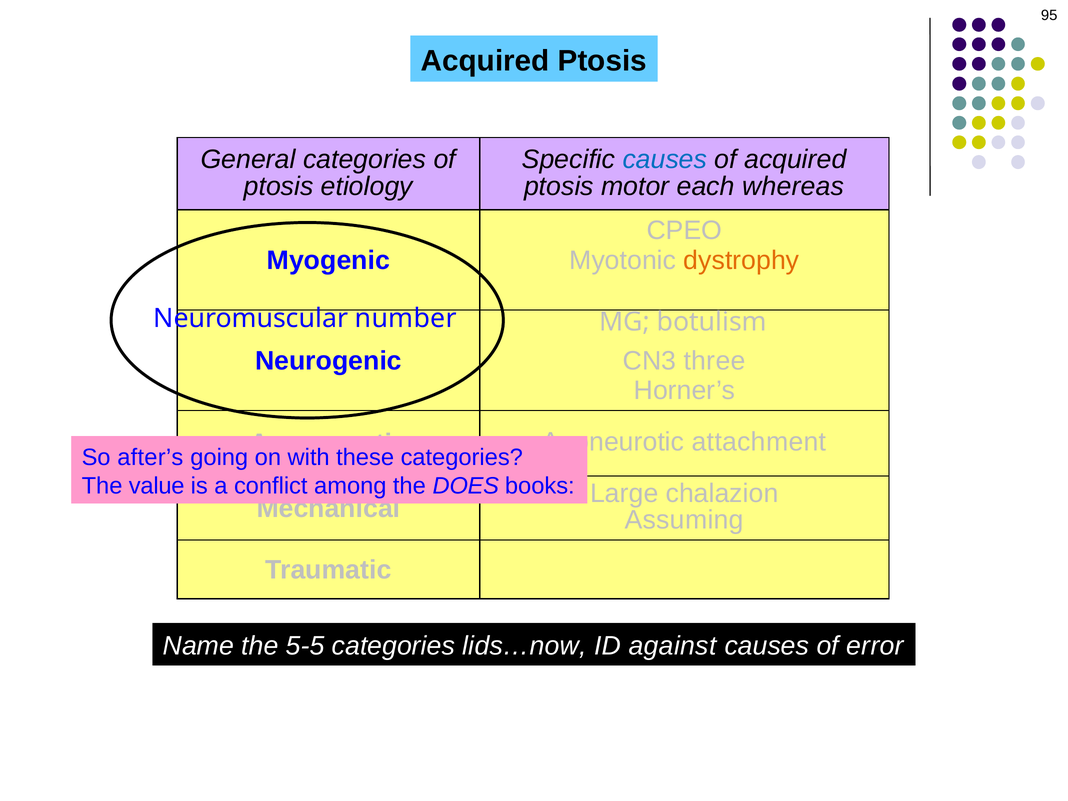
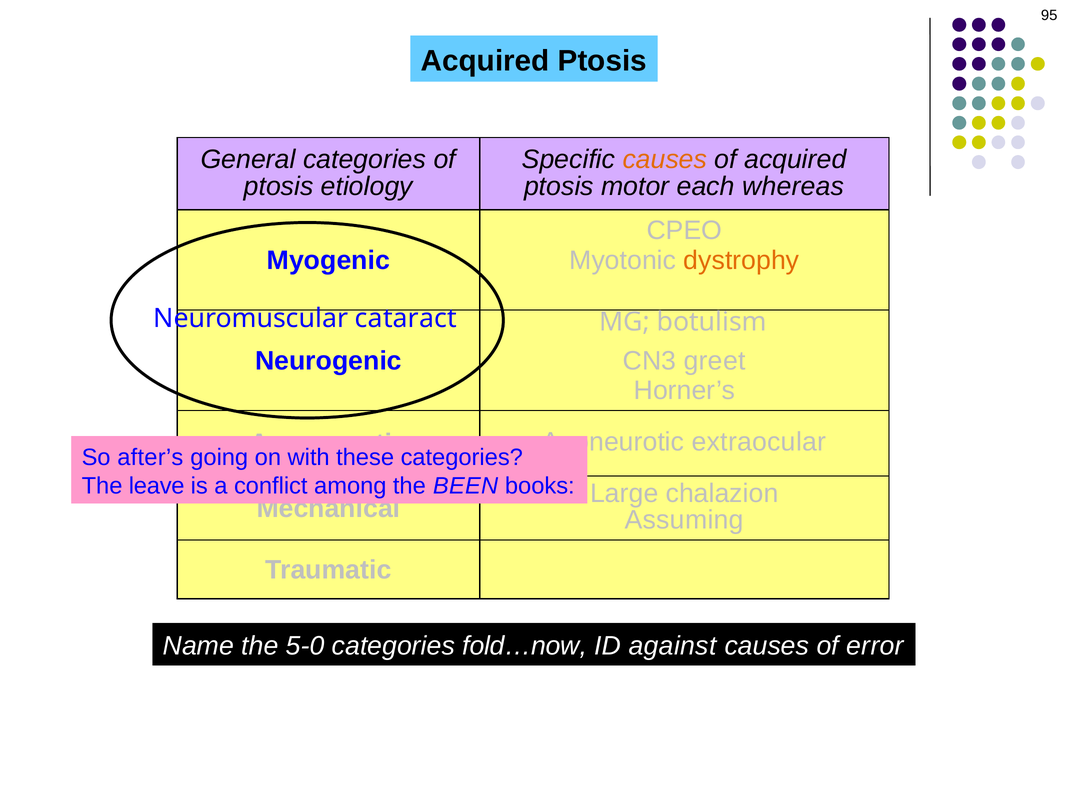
causes at (665, 159) colour: blue -> orange
number: number -> cataract
three: three -> greet
attachment: attachment -> extraocular
value: value -> leave
DOES: DOES -> BEEN
5-5: 5-5 -> 5-0
lids…now: lids…now -> fold…now
